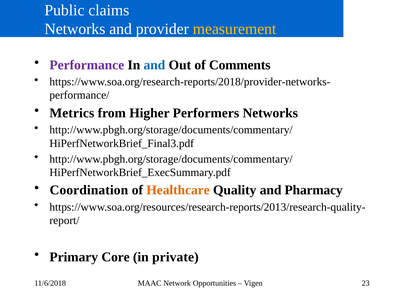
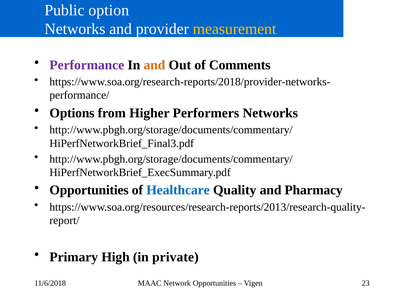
claims: claims -> option
and at (154, 65) colour: blue -> orange
Metrics: Metrics -> Options
Coordination at (89, 190): Coordination -> Opportunities
Healthcare colour: orange -> blue
Core: Core -> High
